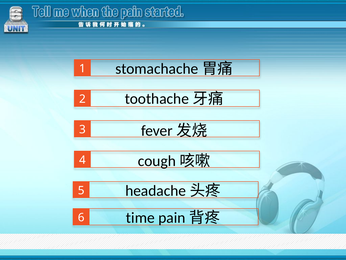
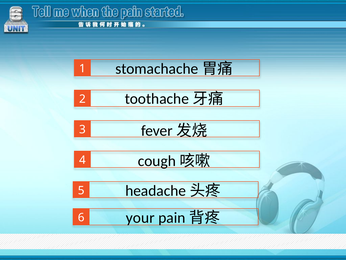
time: time -> your
